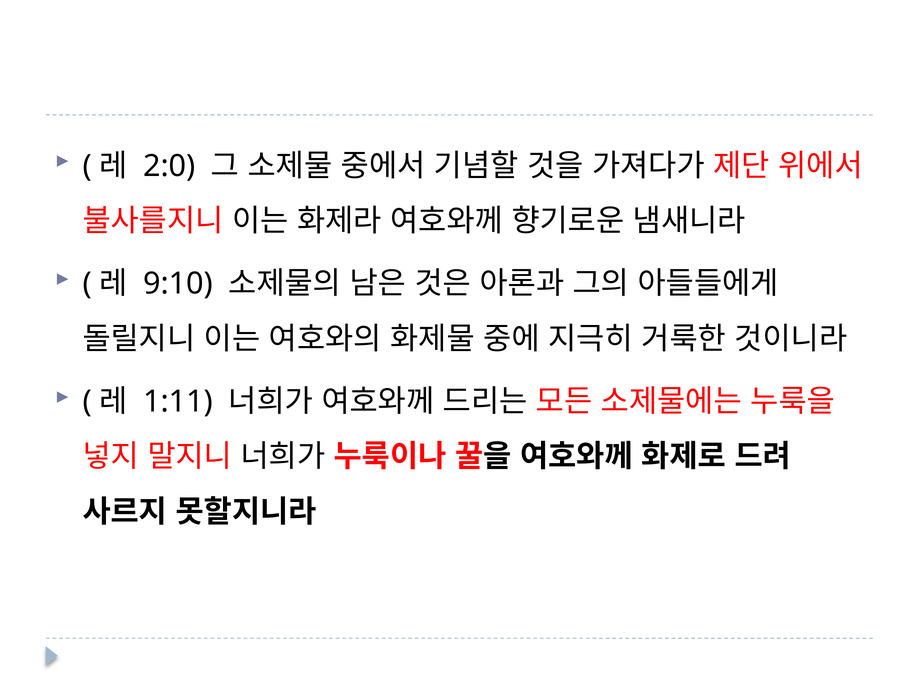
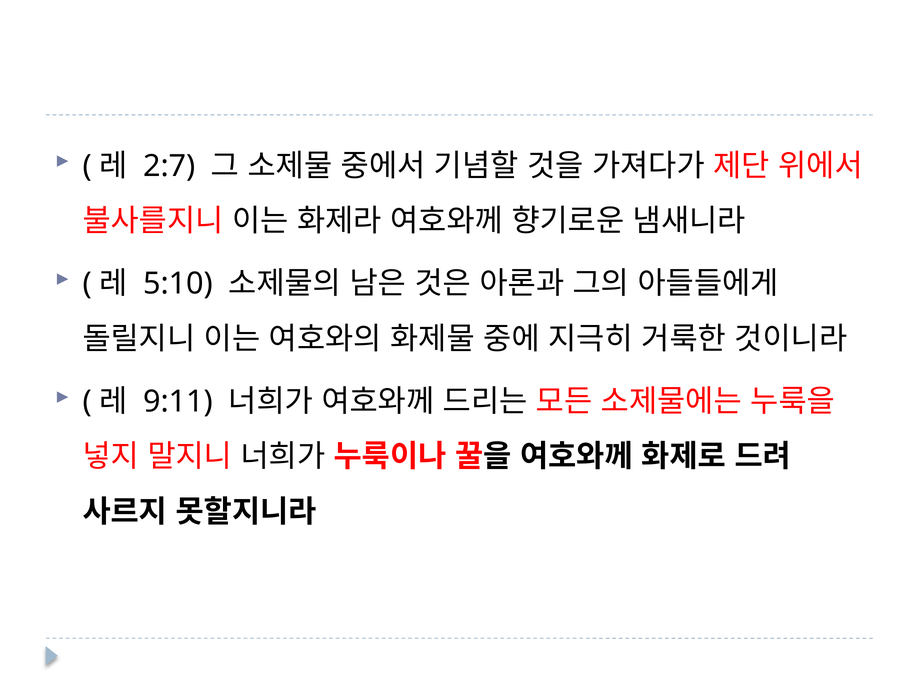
2:0: 2:0 -> 2:7
9:10: 9:10 -> 5:10
1:11: 1:11 -> 9:11
